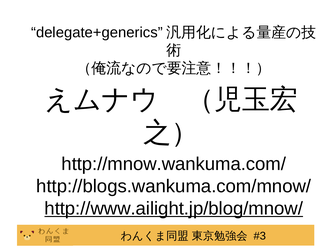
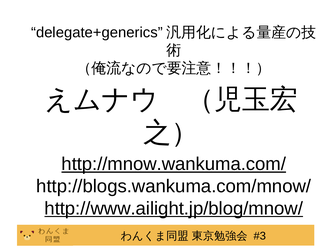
http://mnow.wankuma.com/ underline: none -> present
